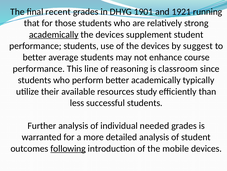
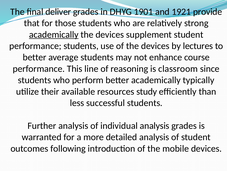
recent: recent -> deliver
running: running -> provide
suggest: suggest -> lectures
individual needed: needed -> analysis
following underline: present -> none
